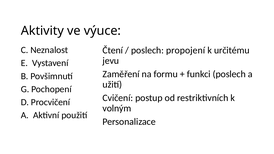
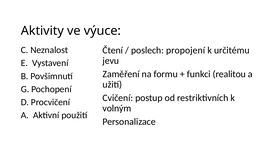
funkci poslech: poslech -> realitou
